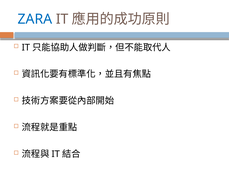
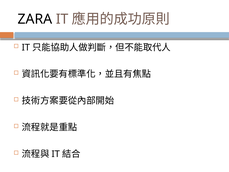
ZARA colour: blue -> black
